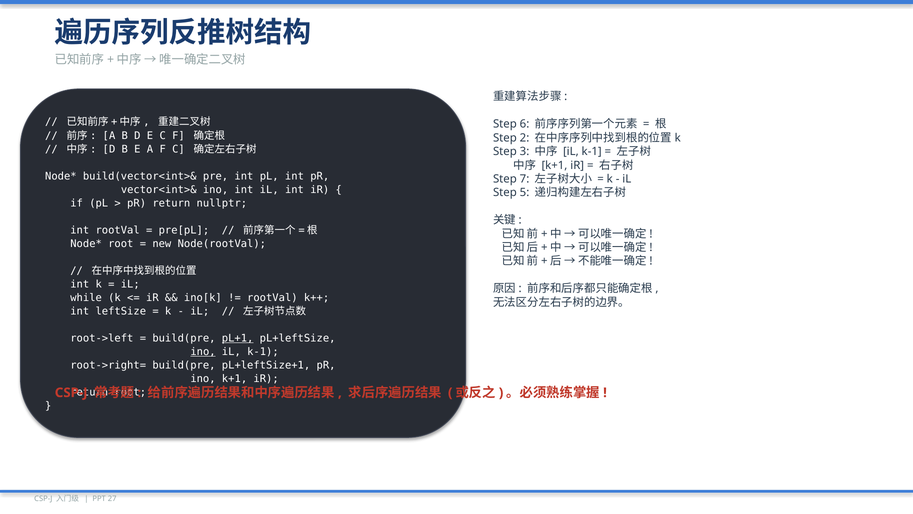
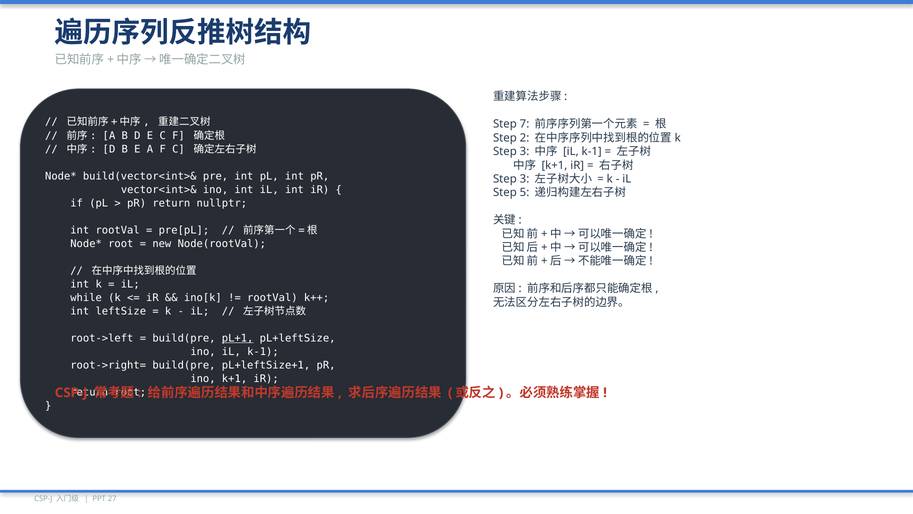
6: 6 -> 7
7 at (525, 179): 7 -> 3
ino at (203, 352) underline: present -> none
